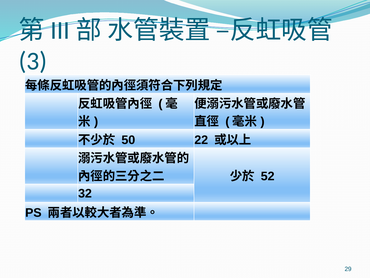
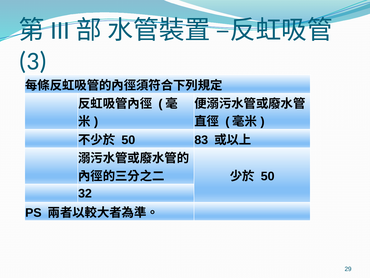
22: 22 -> 83
52 at (268, 176): 52 -> 50
